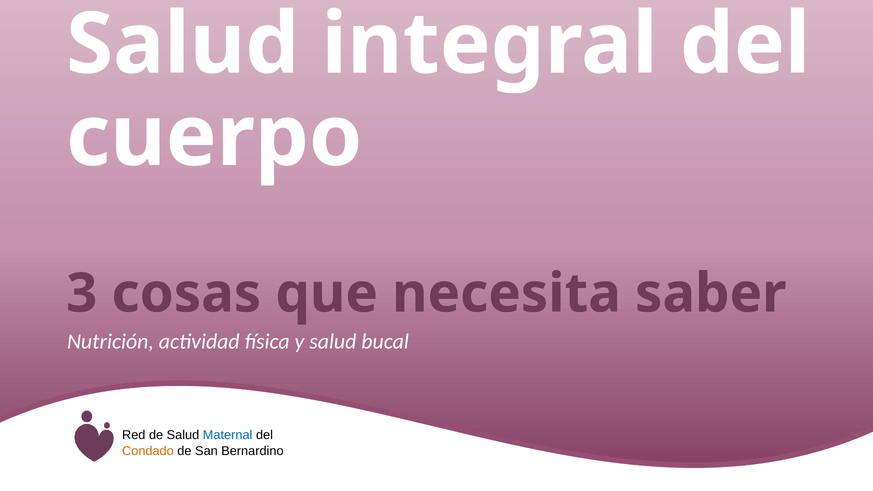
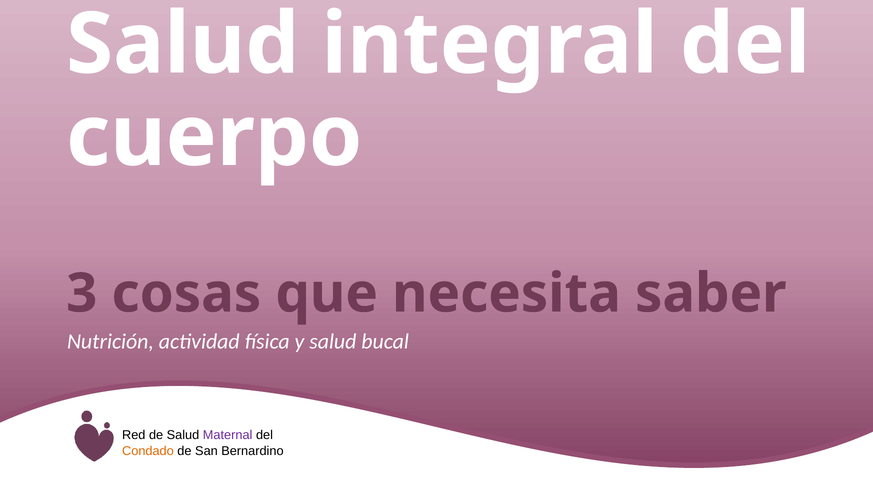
Maternal colour: blue -> purple
